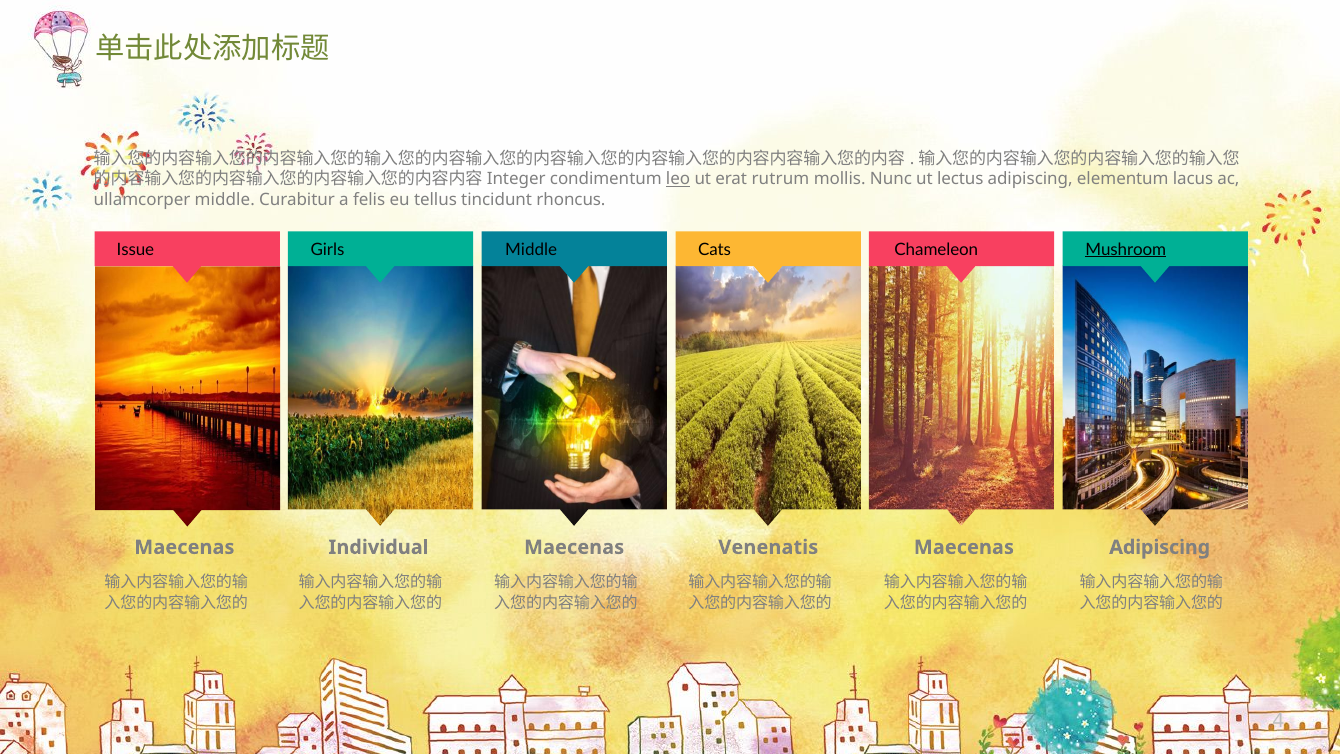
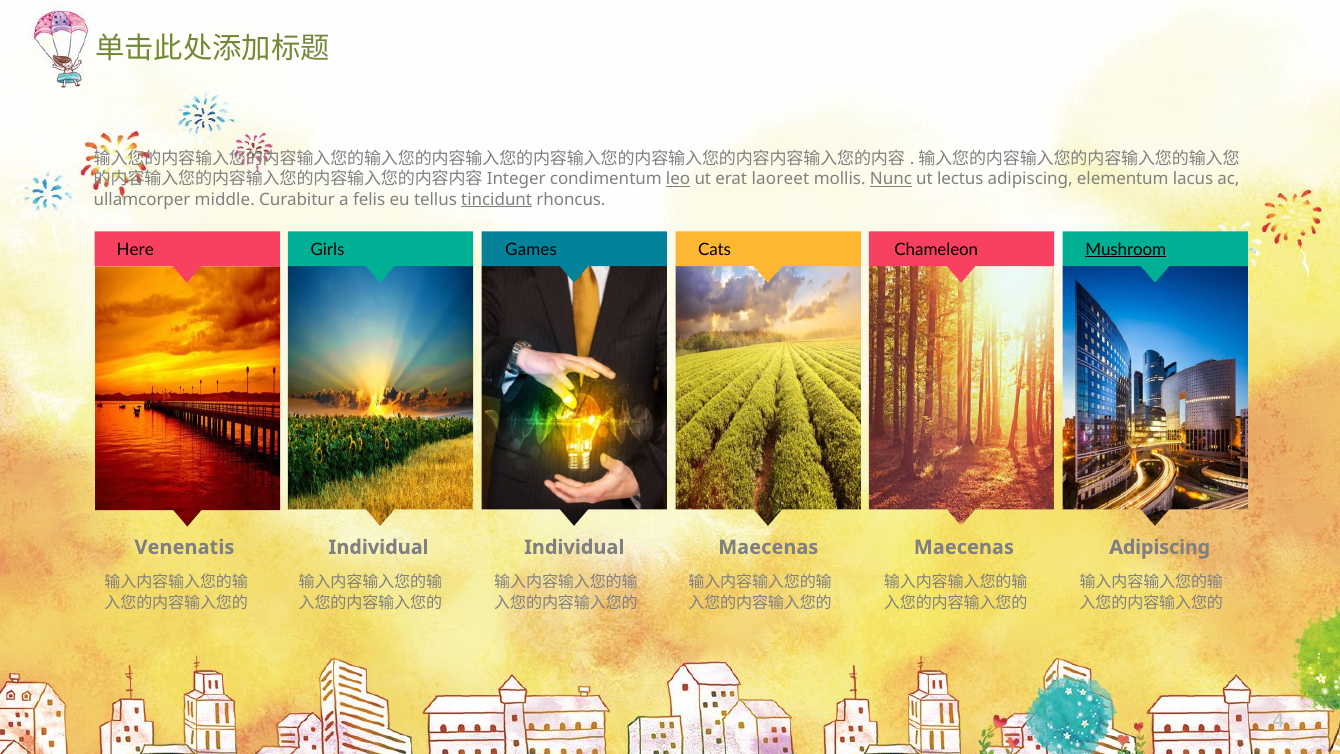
rutrum: rutrum -> laoreet
Nunc underline: none -> present
tincidunt underline: none -> present
Issue: Issue -> Here
Girls Middle: Middle -> Games
Maecenas at (184, 547): Maecenas -> Venenatis
Maecenas at (574, 547): Maecenas -> Individual
Venenatis at (768, 547): Venenatis -> Maecenas
